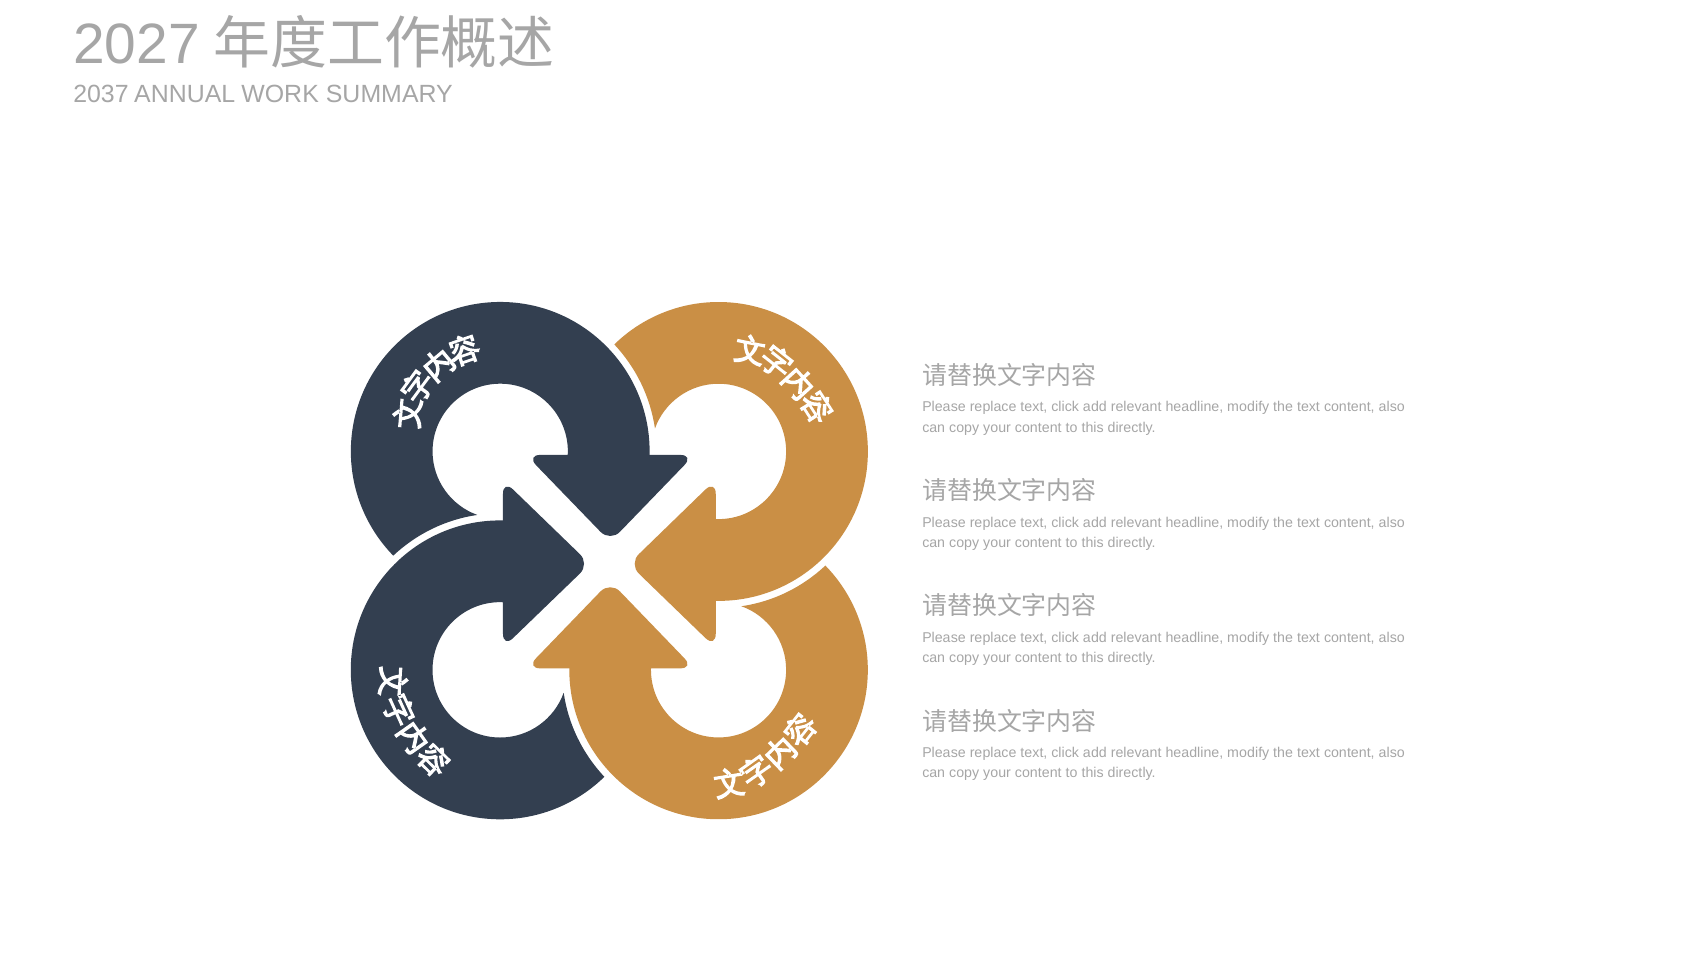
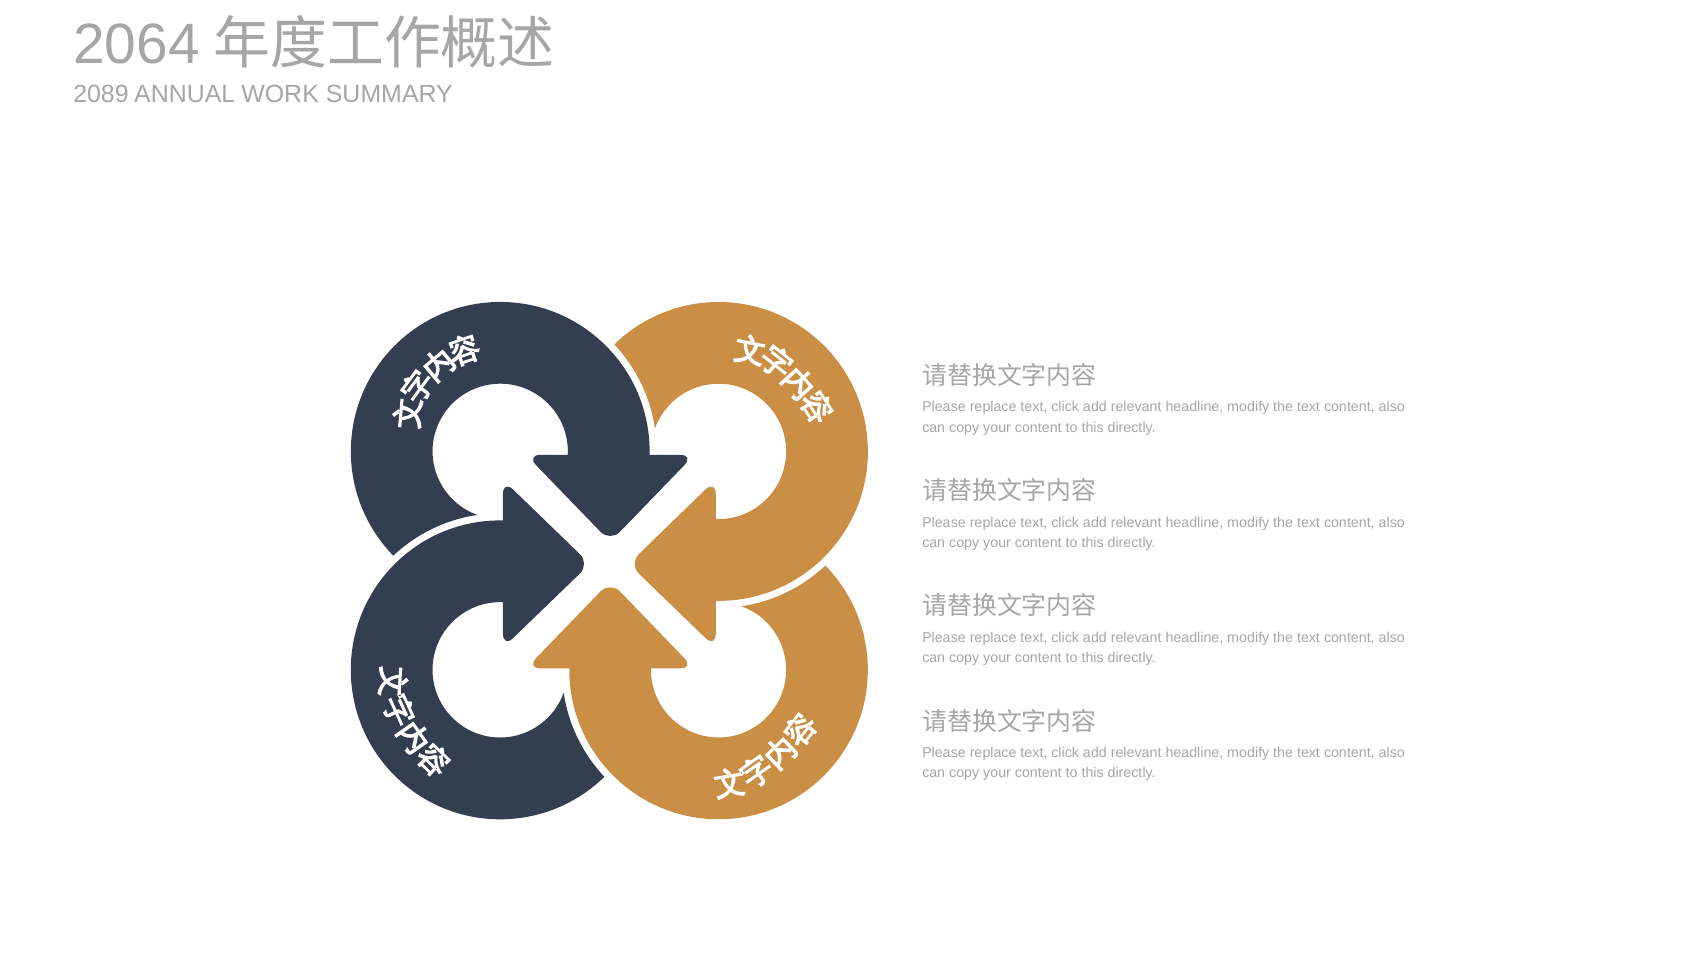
2027: 2027 -> 2064
2037: 2037 -> 2089
